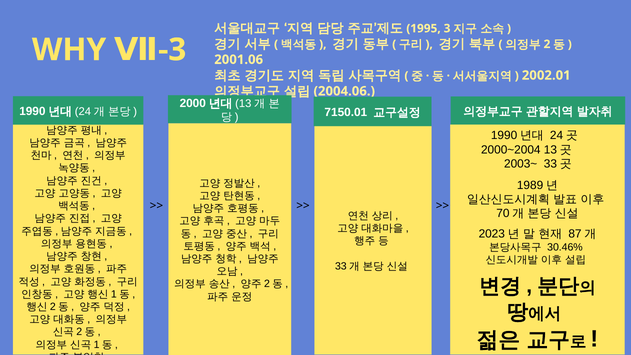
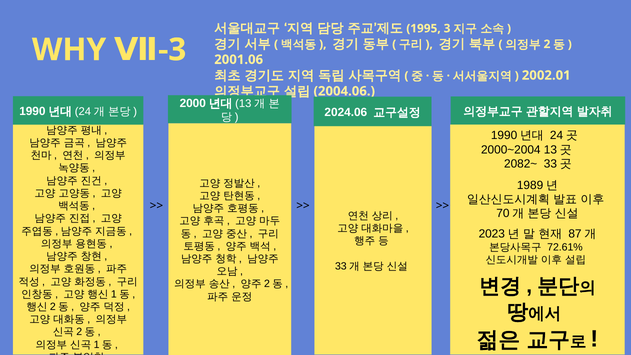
7150.01: 7150.01 -> 2024.06
2003~: 2003~ -> 2082~
30.46%: 30.46% -> 72.61%
